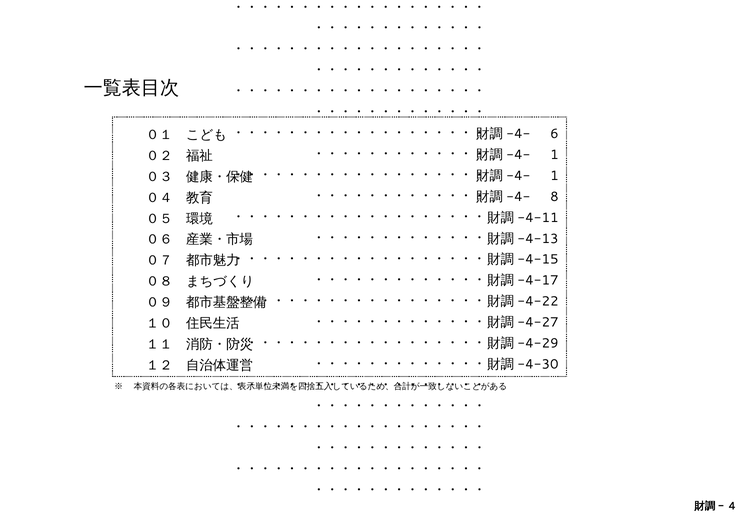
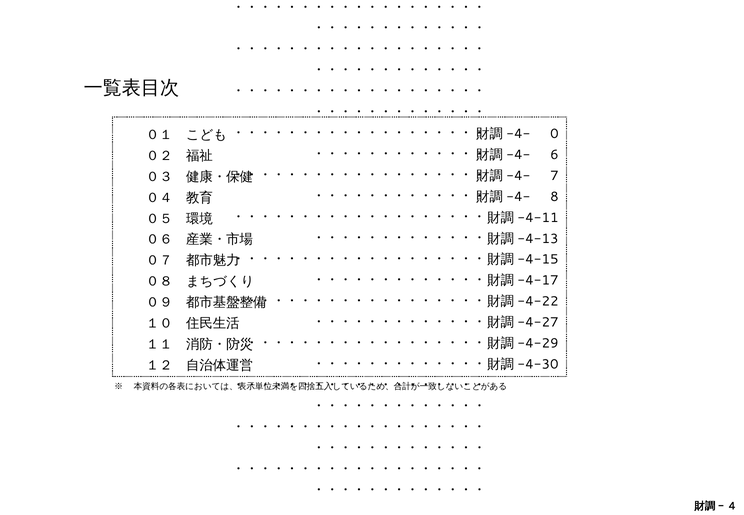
6: 6 -> 0
1 at (554, 155): 1 -> 6
1 at (554, 176): 1 -> 7
